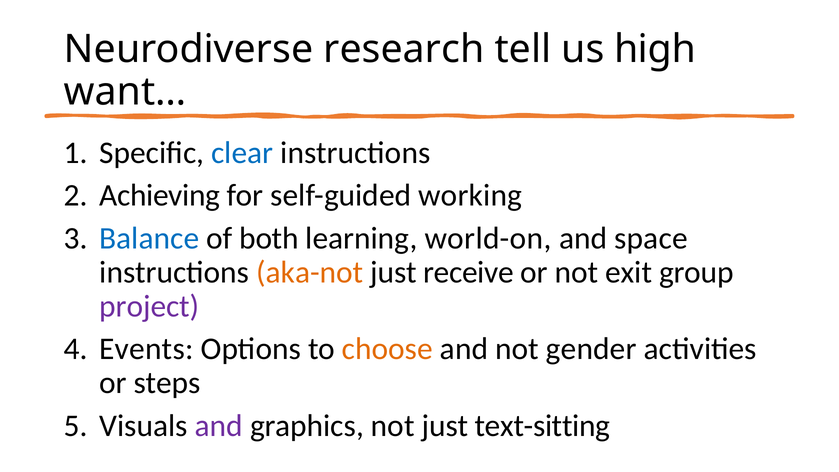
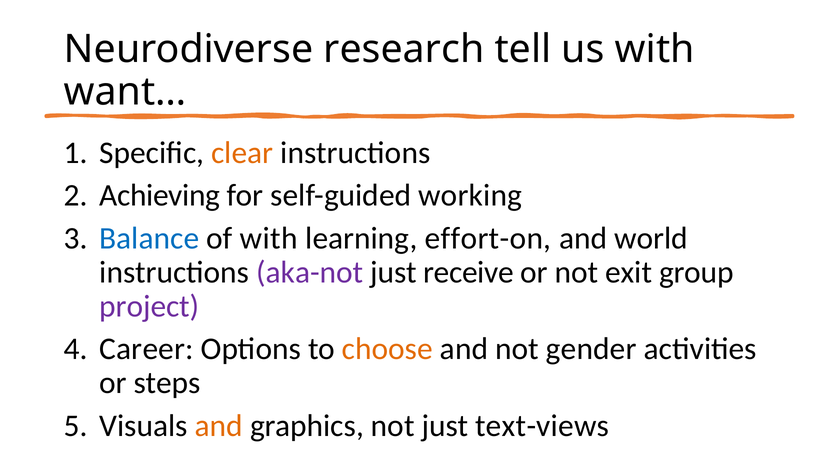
us high: high -> with
clear colour: blue -> orange
of both: both -> with
world-on: world-on -> effort-on
space: space -> world
aka-not colour: orange -> purple
Events: Events -> Career
and at (219, 426) colour: purple -> orange
text-sitting: text-sitting -> text-views
